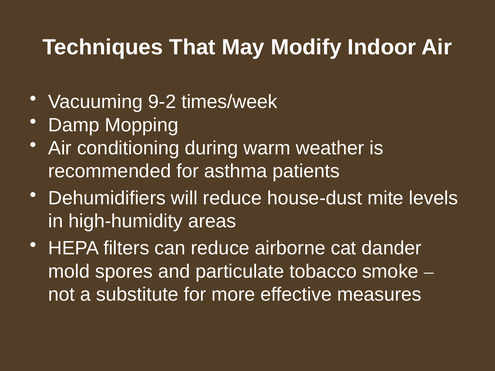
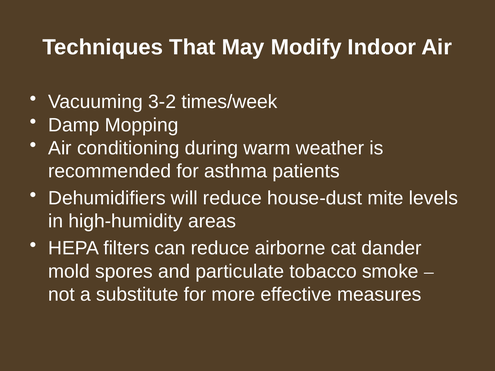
9-2: 9-2 -> 3-2
